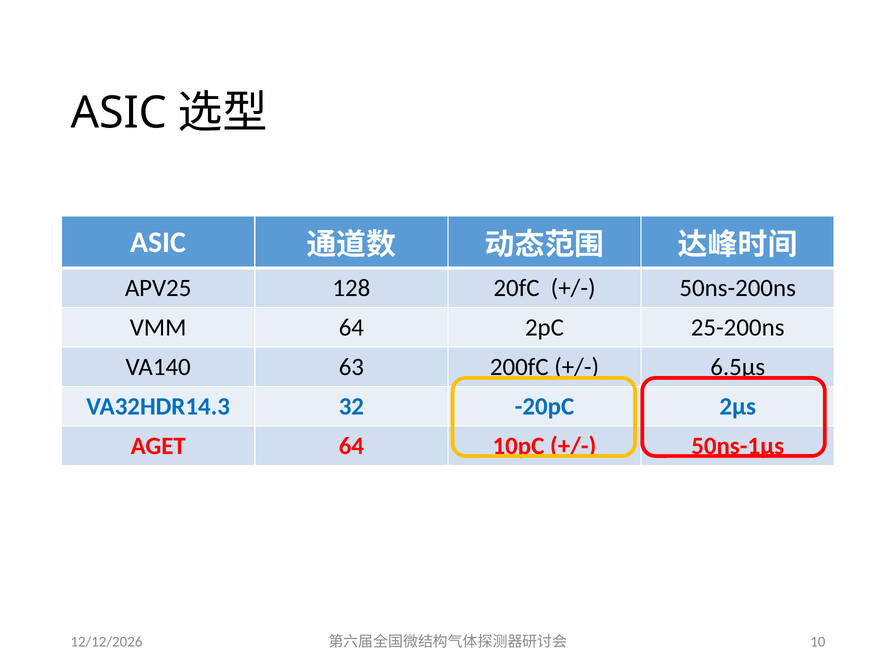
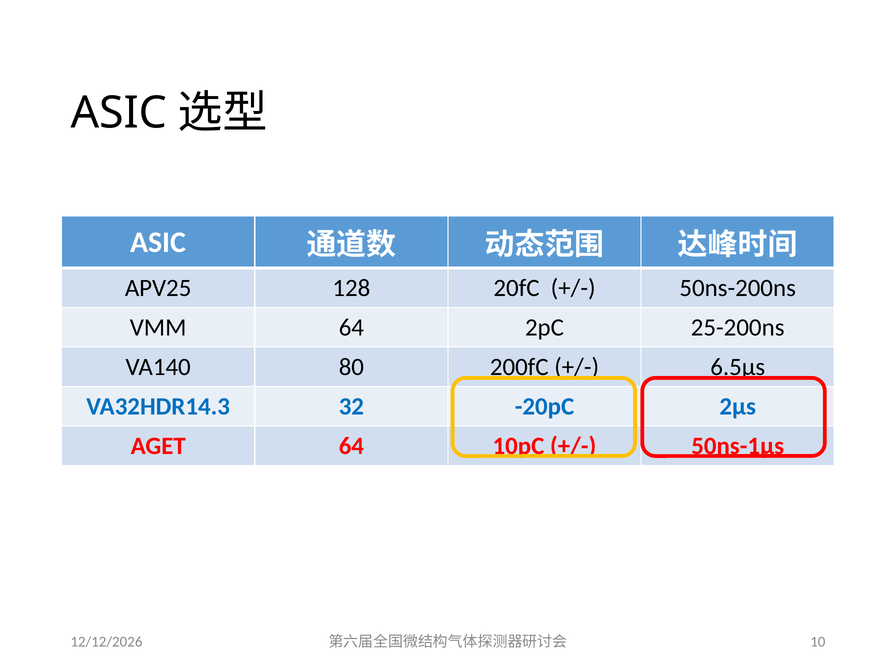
63: 63 -> 80
